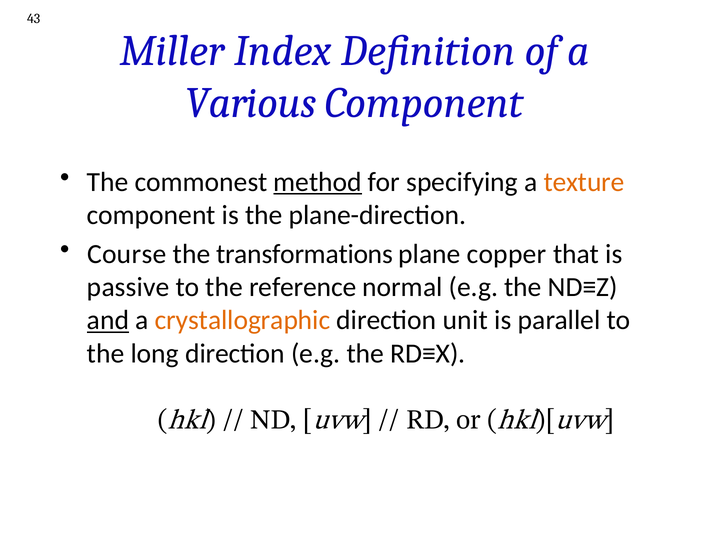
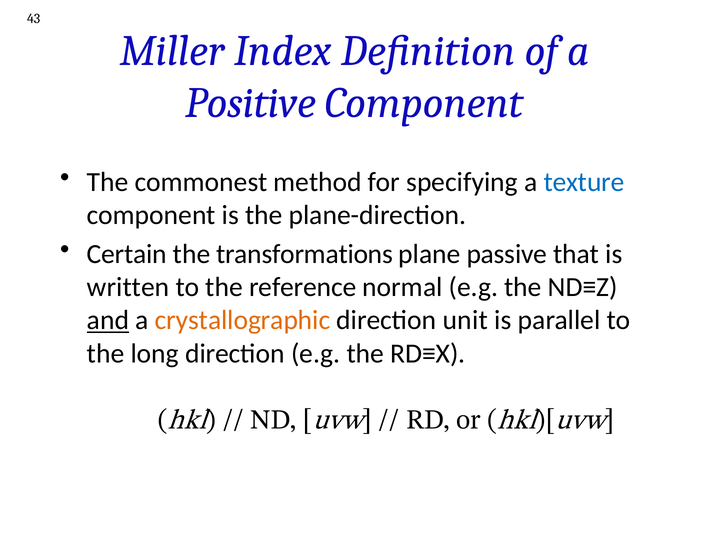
Various: Various -> Positive
method underline: present -> none
texture colour: orange -> blue
Course: Course -> Certain
copper: copper -> passive
passive: passive -> written
